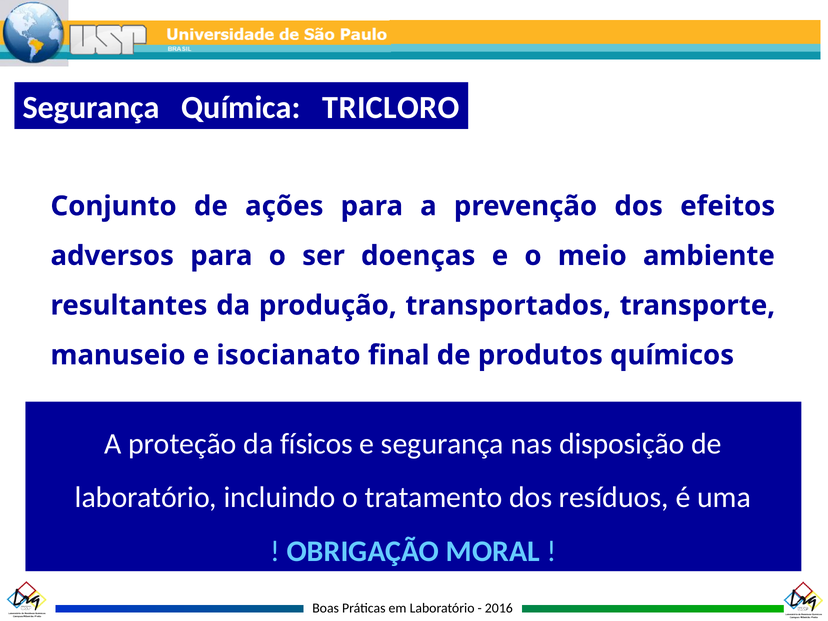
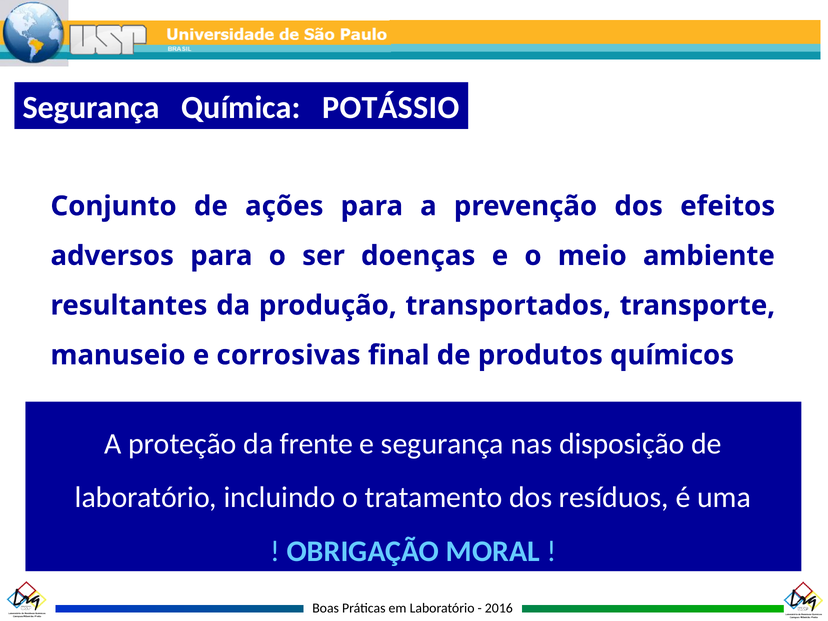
TRICLORO: TRICLORO -> POTÁSSIO
isocianato: isocianato -> corrosivas
físicos: físicos -> frente
